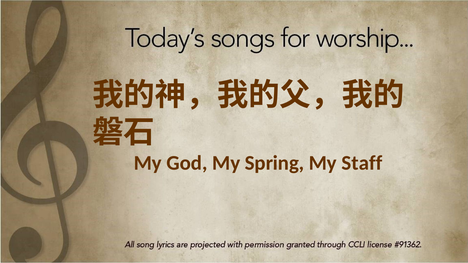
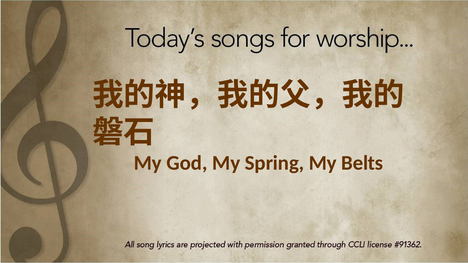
Staff: Staff -> Belts
